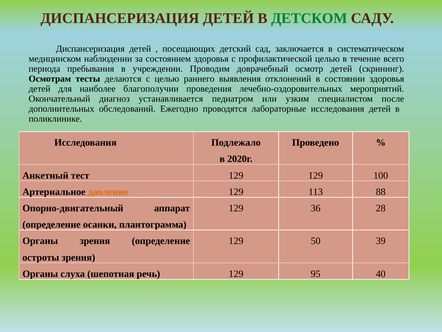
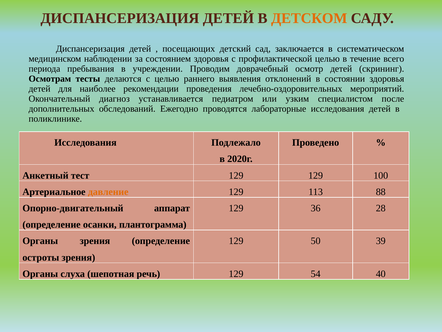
ДЕТСКОМ colour: green -> orange
благополучии: благополучии -> рекомендации
95: 95 -> 54
